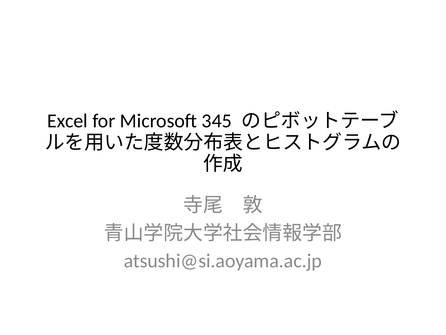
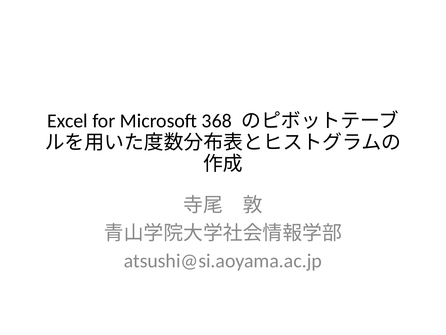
345: 345 -> 368
